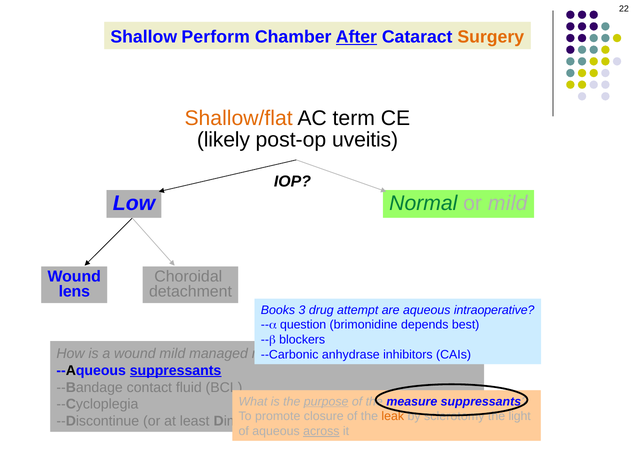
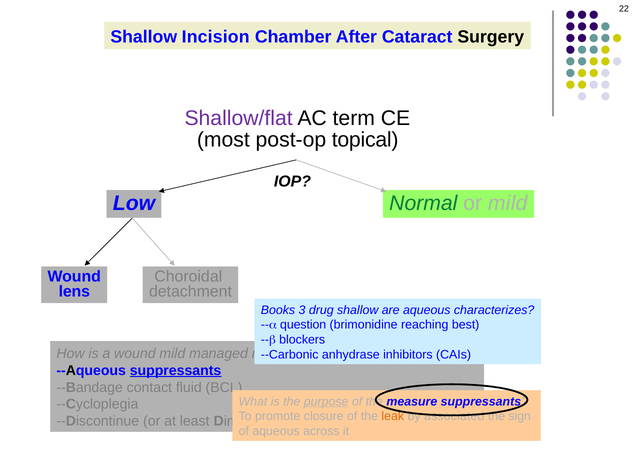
Perform: Perform -> Incision
After underline: present -> none
Surgery colour: orange -> black
Shallow/flat colour: orange -> purple
likely: likely -> most
post-op uveitis: uveitis -> topical
drug attempt: attempt -> shallow
intraoperative: intraoperative -> characterizes
depends: depends -> reaching
sclerotomy: sclerotomy -> associated
light: light -> sign
across underline: present -> none
